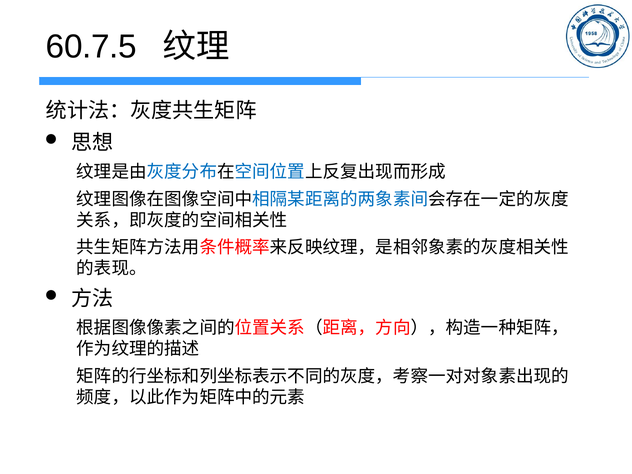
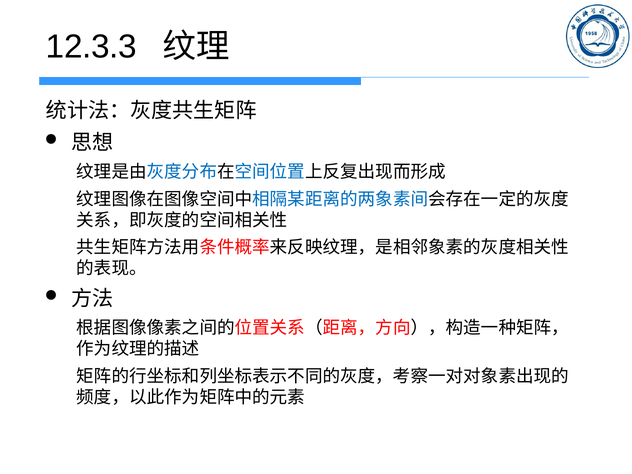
60.7.5: 60.7.5 -> 12.3.3
